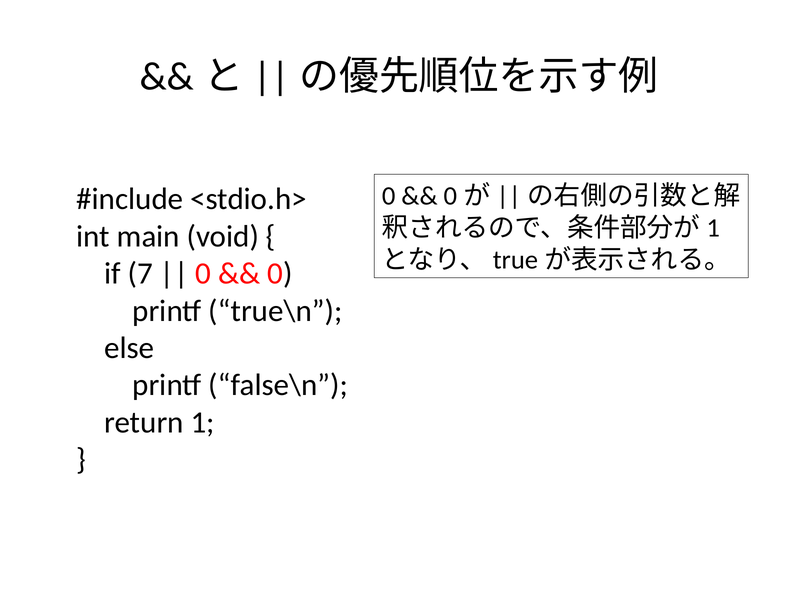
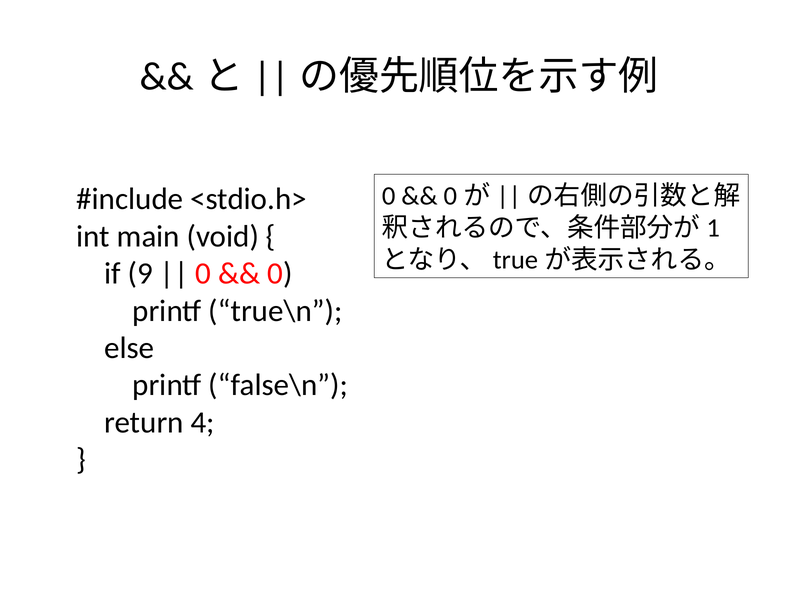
7: 7 -> 9
1: 1 -> 4
